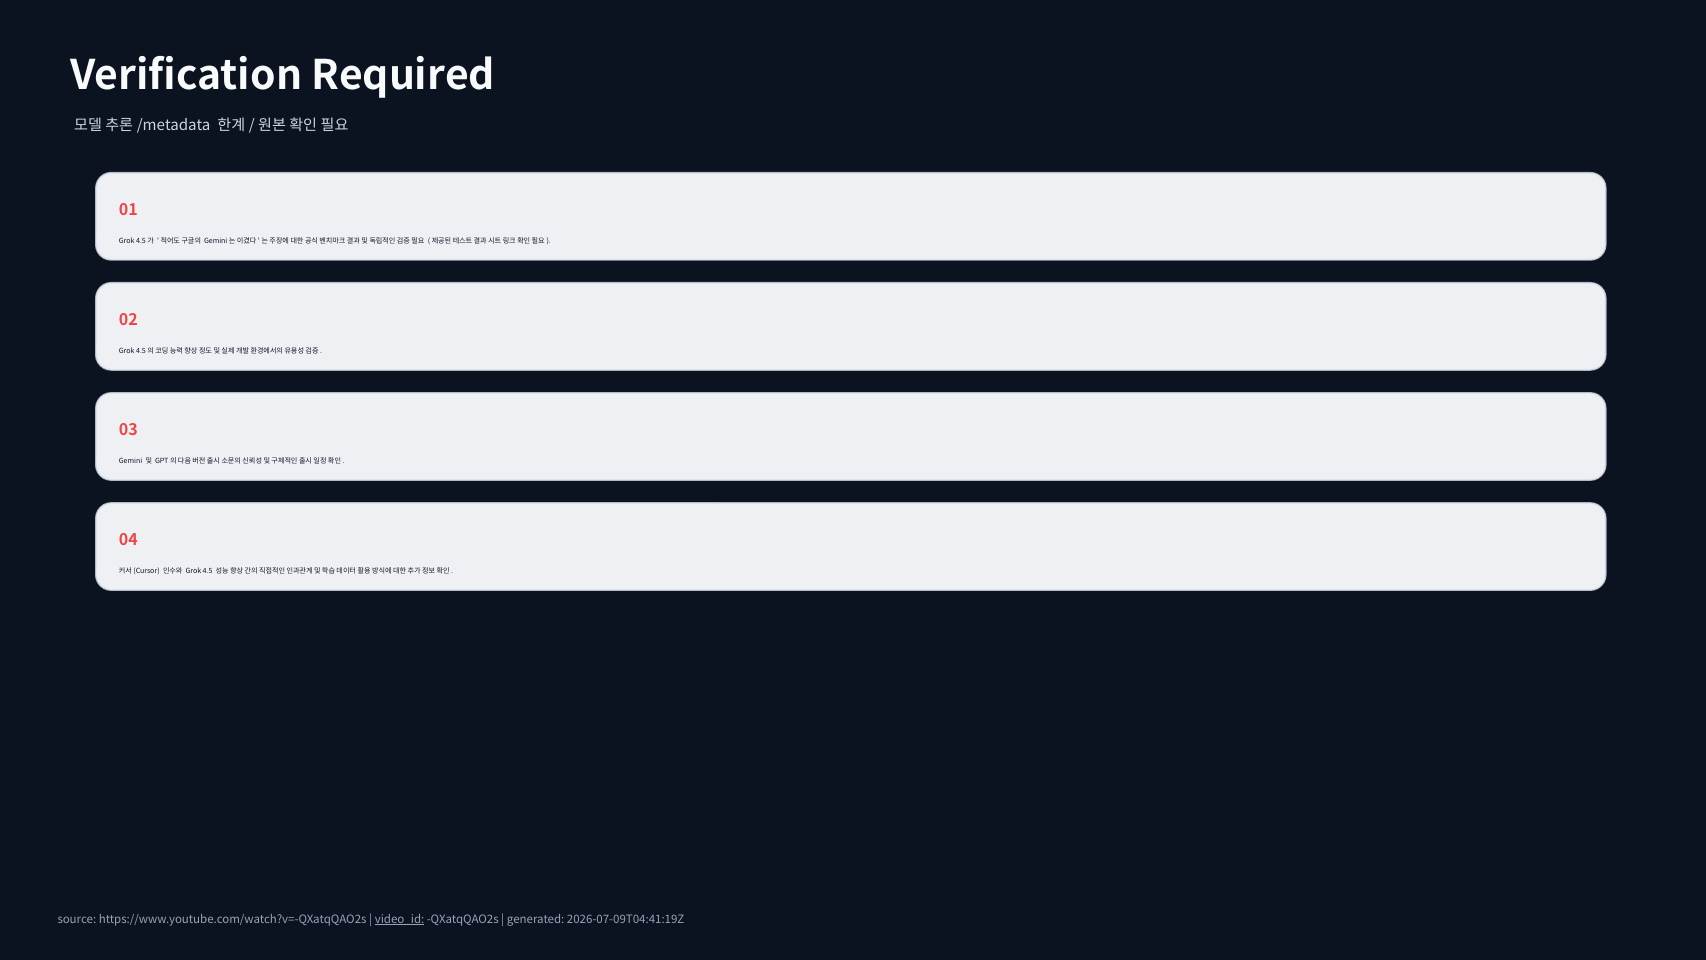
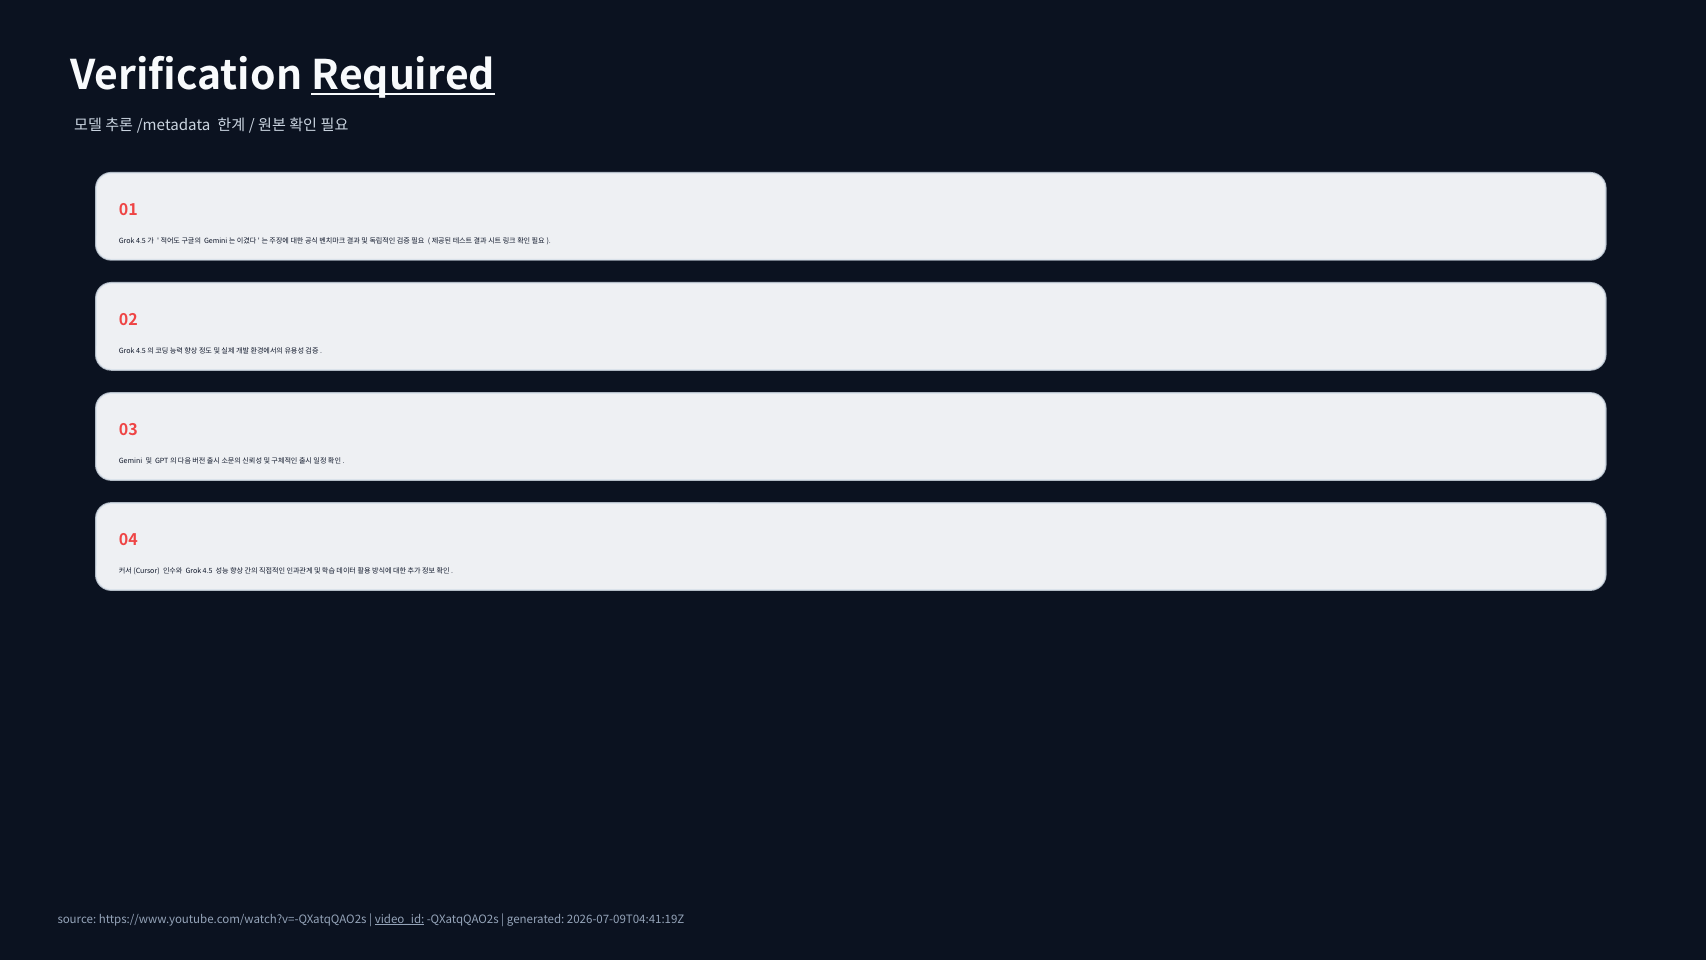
Required underline: none -> present
